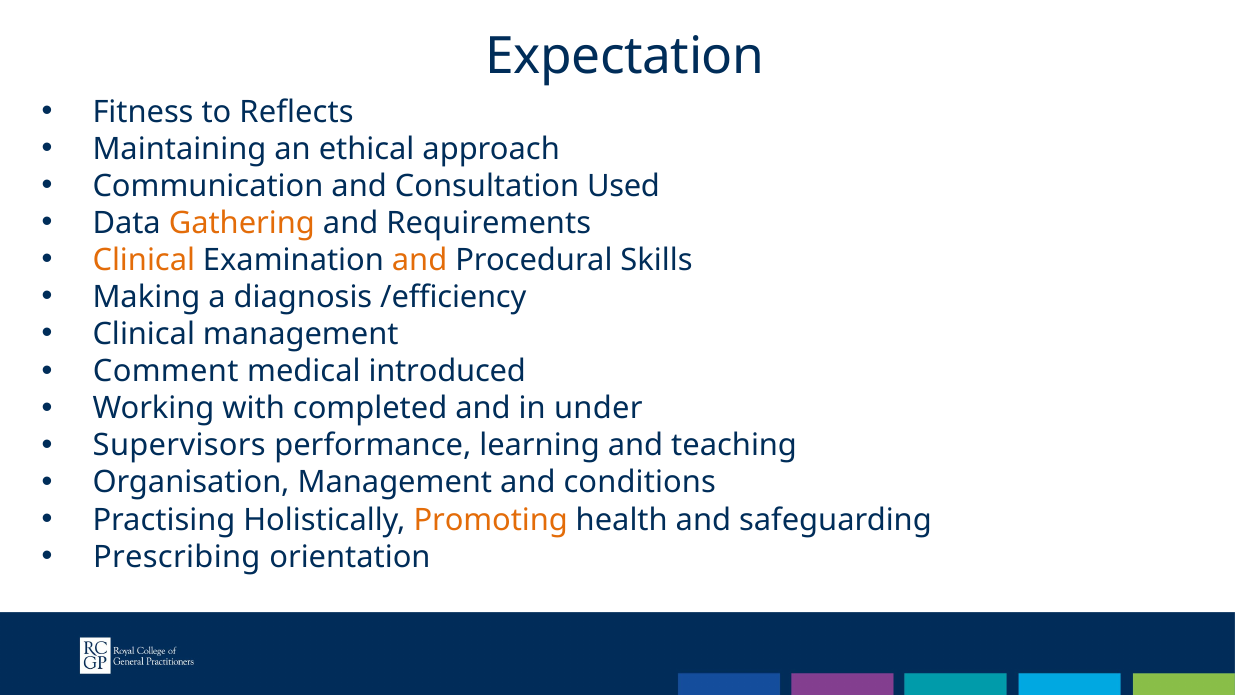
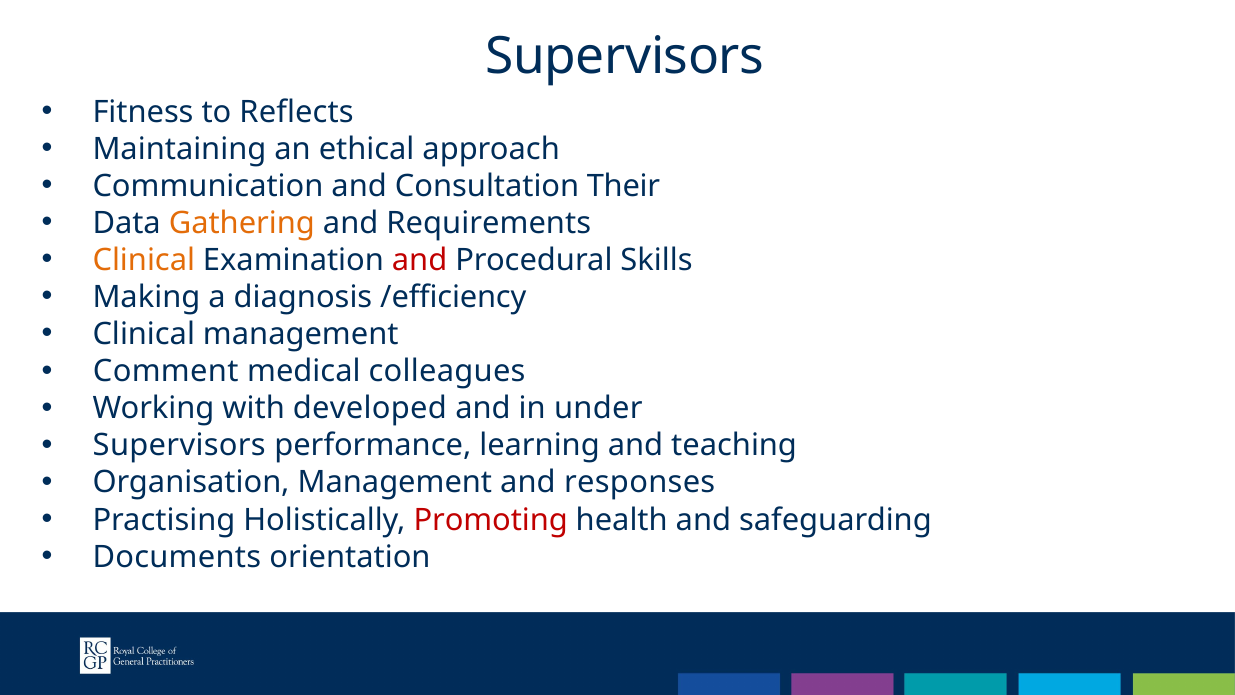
Expectation at (625, 56): Expectation -> Supervisors
Used: Used -> Their
and at (420, 260) colour: orange -> red
introduced: introduced -> colleagues
completed: completed -> developed
conditions: conditions -> responses
Promoting colour: orange -> red
Prescribing: Prescribing -> Documents
